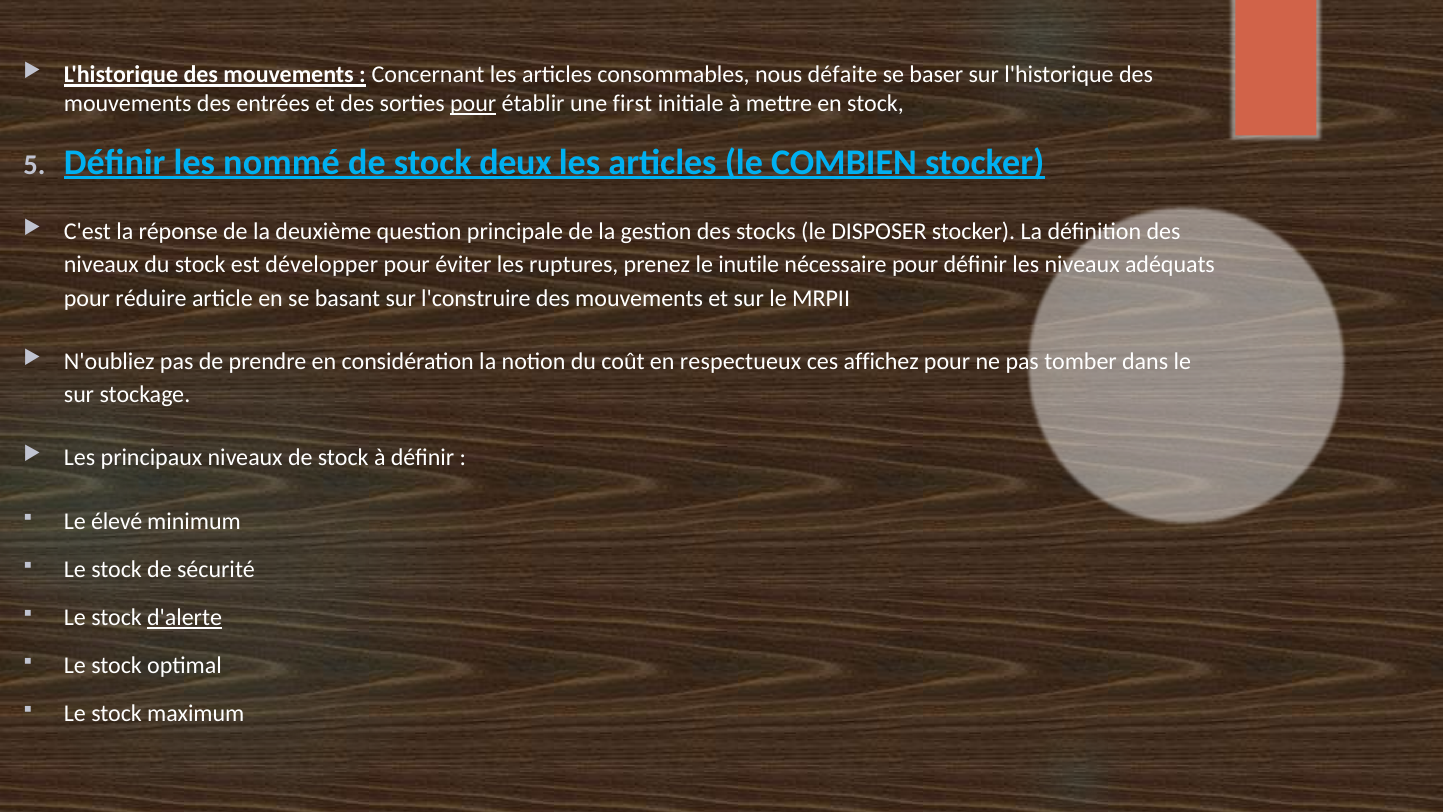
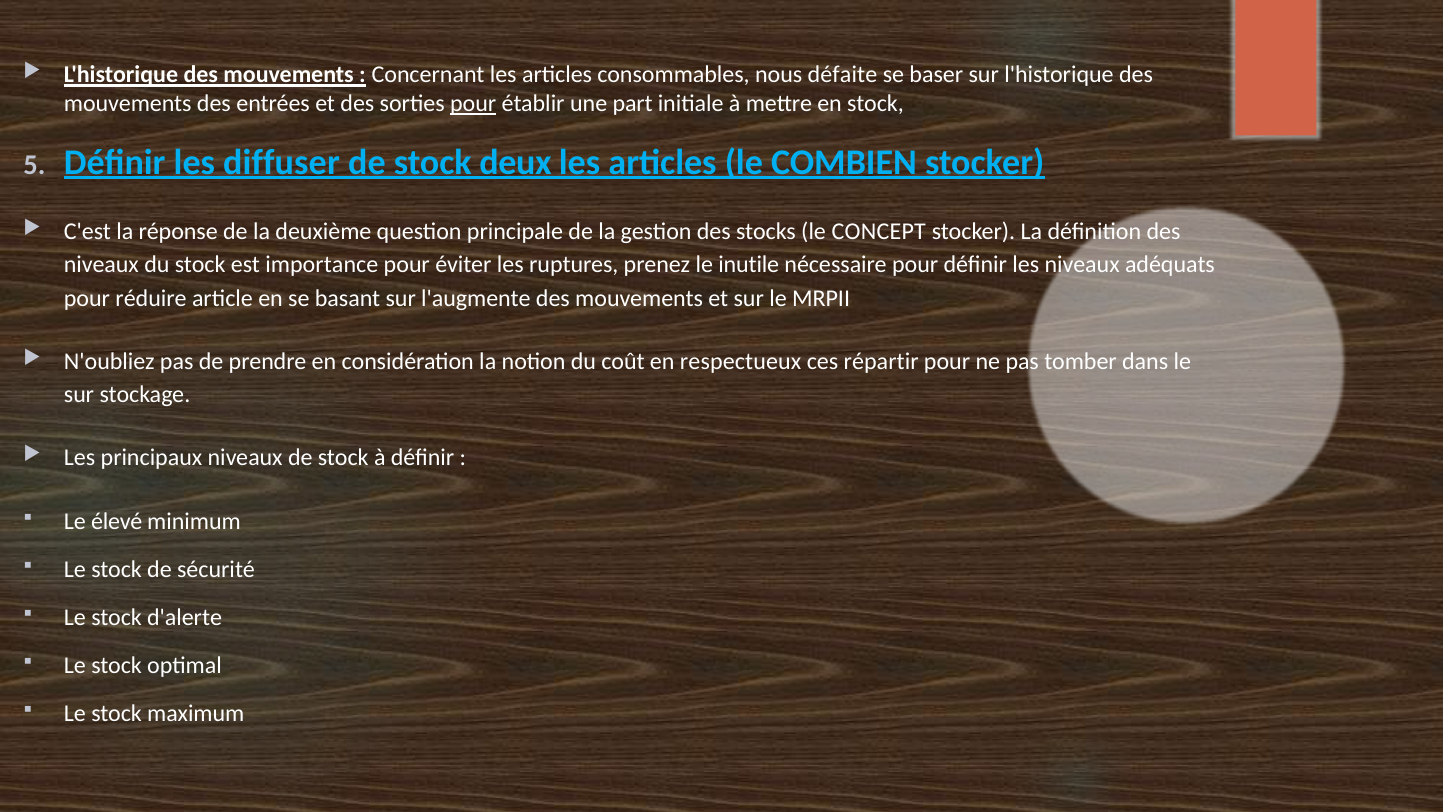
first: first -> part
nommé: nommé -> diffuser
DISPOSER: DISPOSER -> CONCEPT
développer: développer -> importance
l'construire: l'construire -> l'augmente
affichez: affichez -> répartir
d'alerte underline: present -> none
